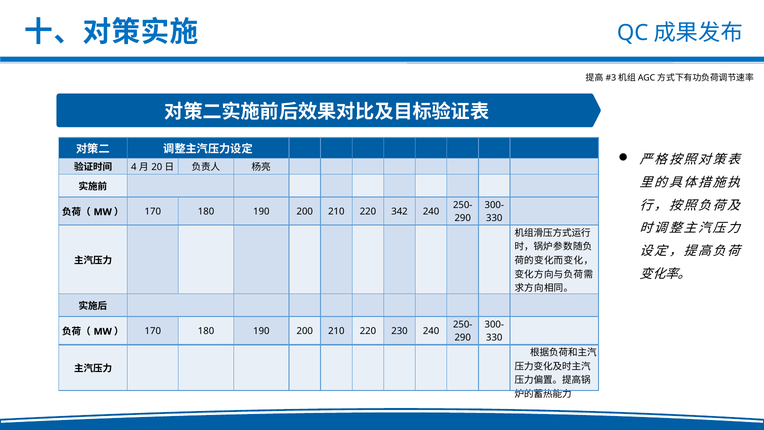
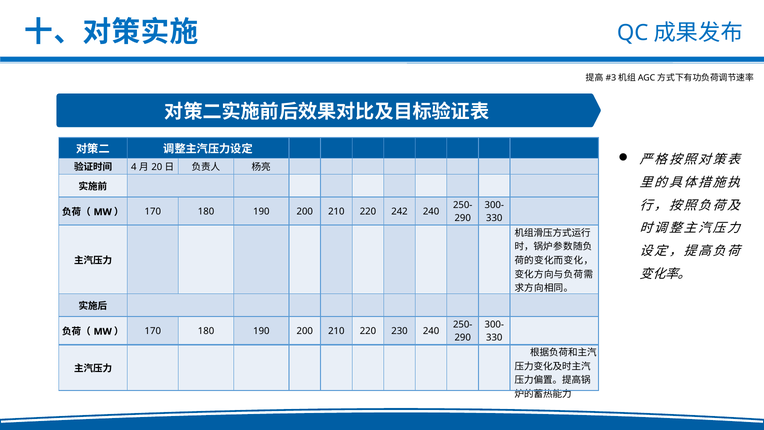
342: 342 -> 242
